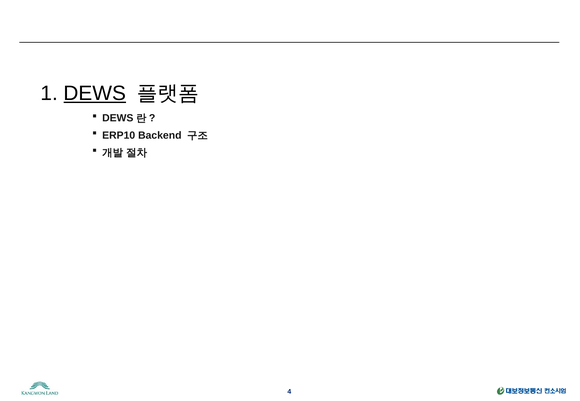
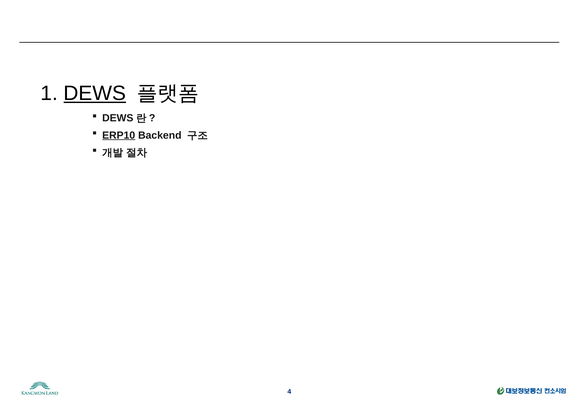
ERP10 underline: none -> present
